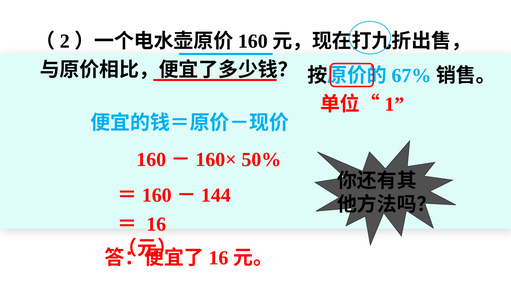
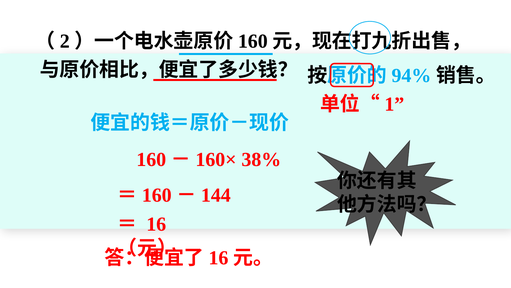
67%: 67% -> 94%
50%: 50% -> 38%
